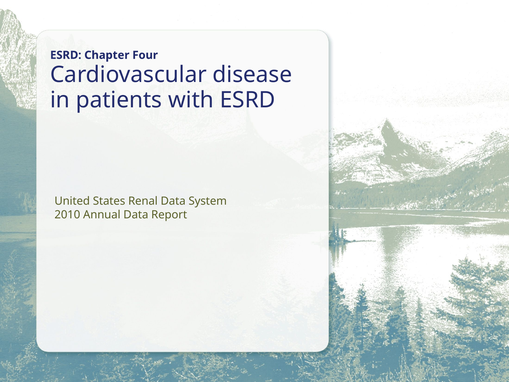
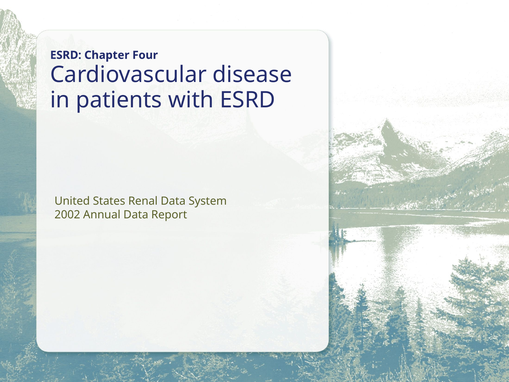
2010: 2010 -> 2002
